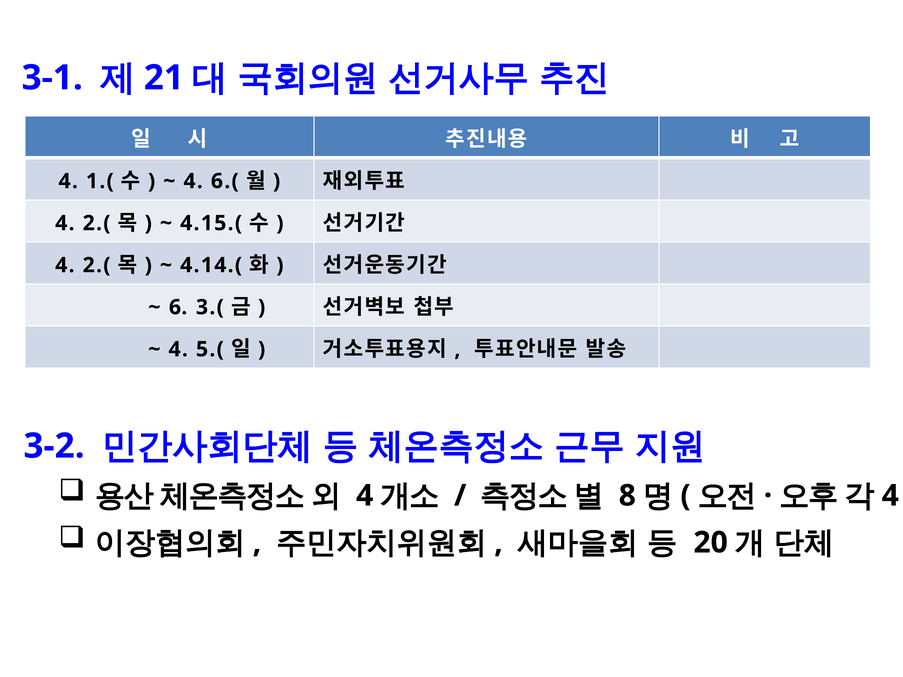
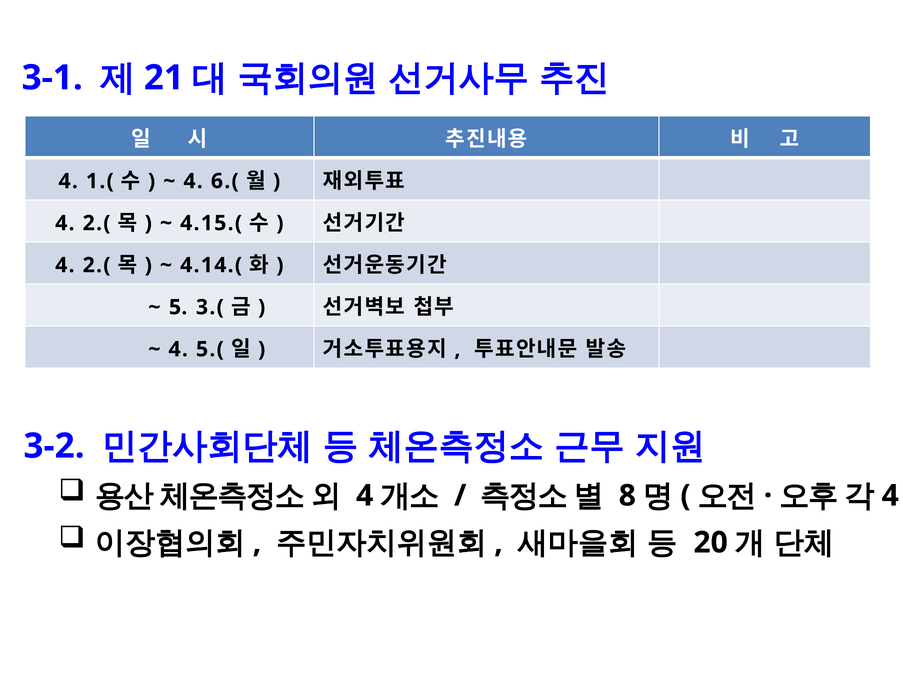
6: 6 -> 5
